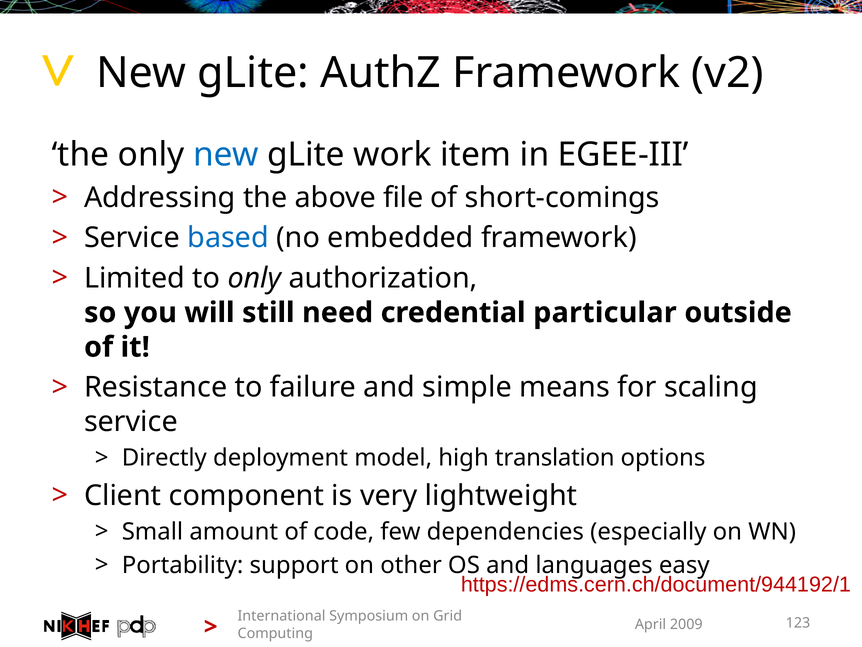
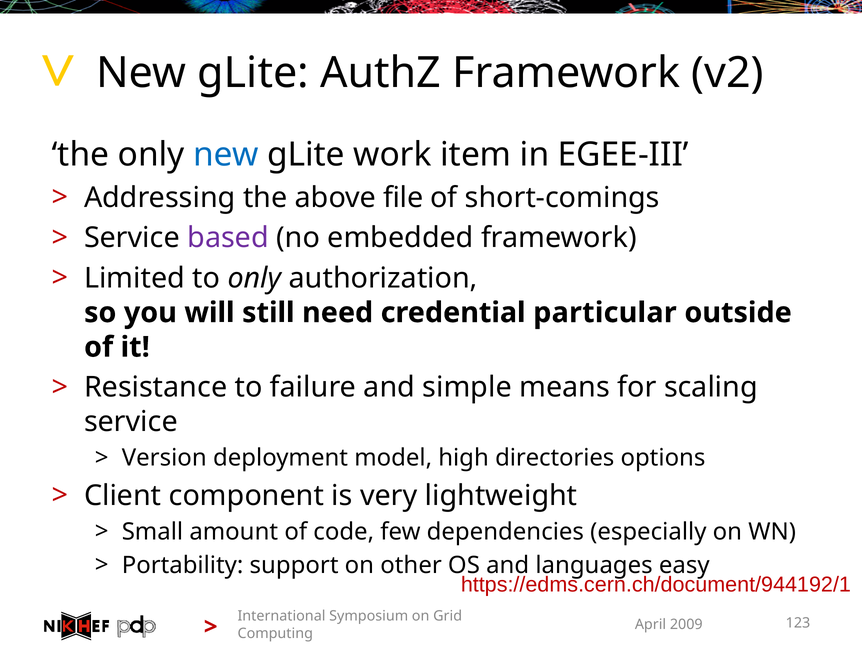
based colour: blue -> purple
Directly: Directly -> Version
translation: translation -> directories
